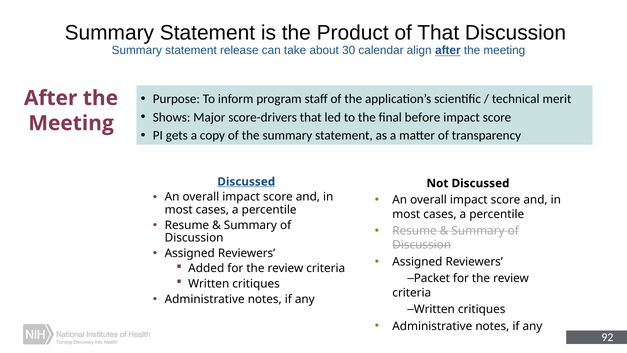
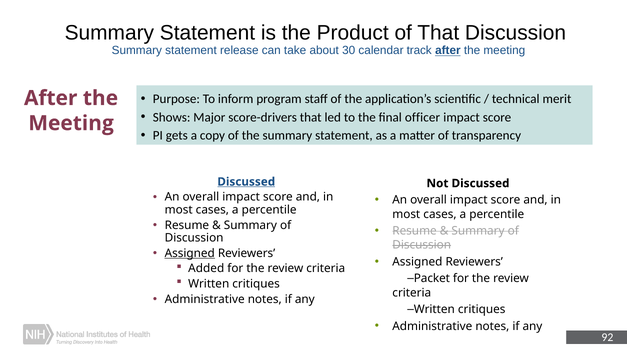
align: align -> track
before: before -> officer
Assigned at (190, 253) underline: none -> present
